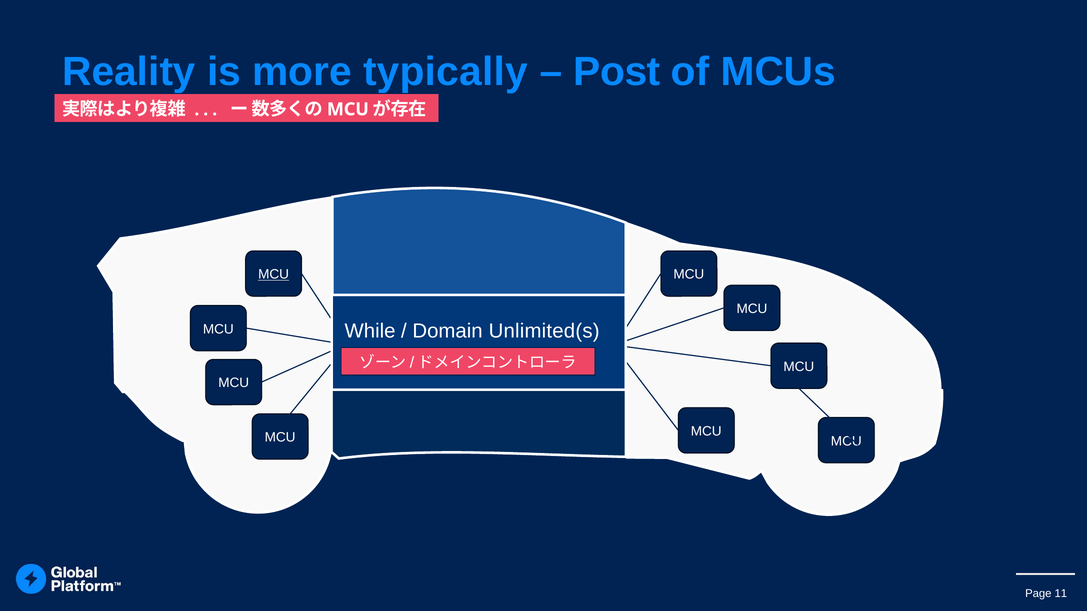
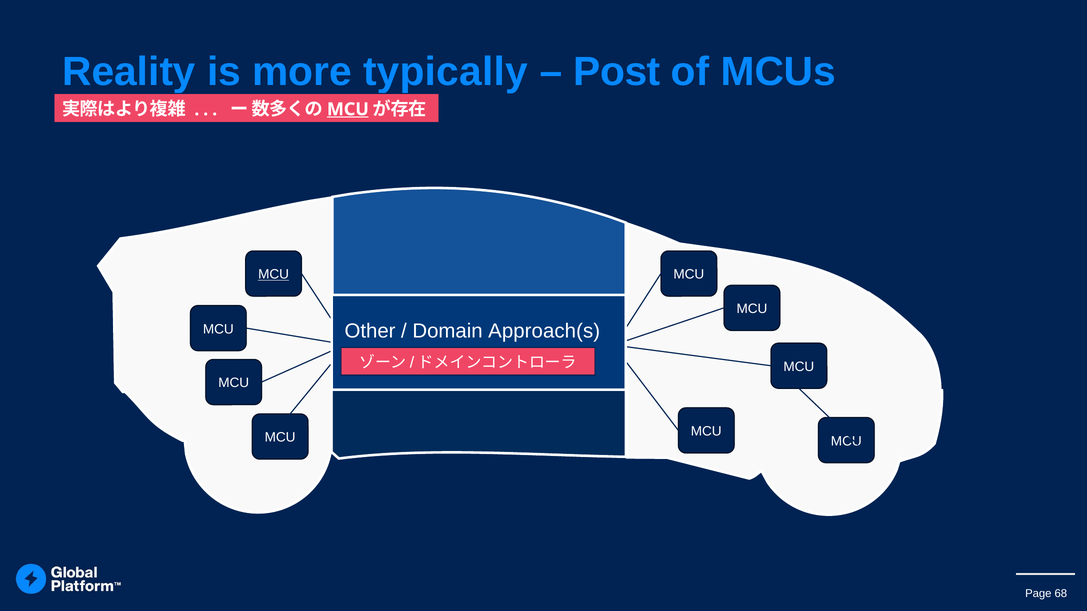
MCU at (348, 109) underline: none -> present
While: While -> Other
Unlimited(s: Unlimited(s -> Approach(s
11: 11 -> 68
